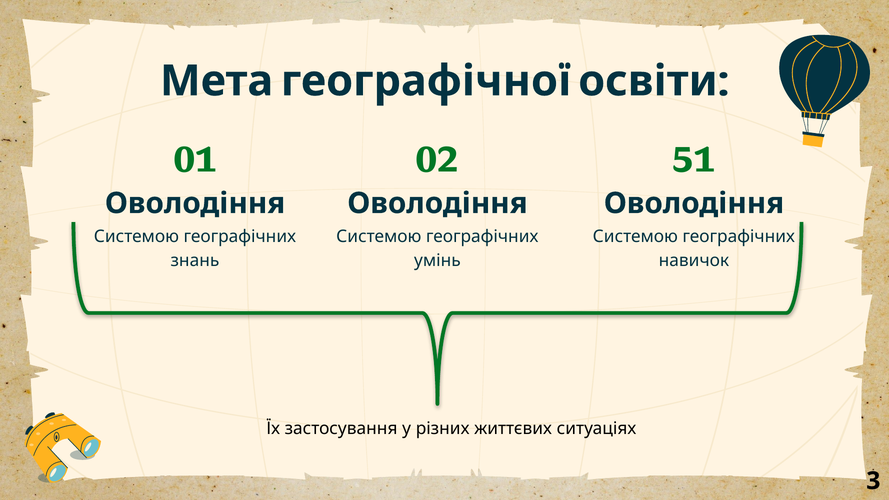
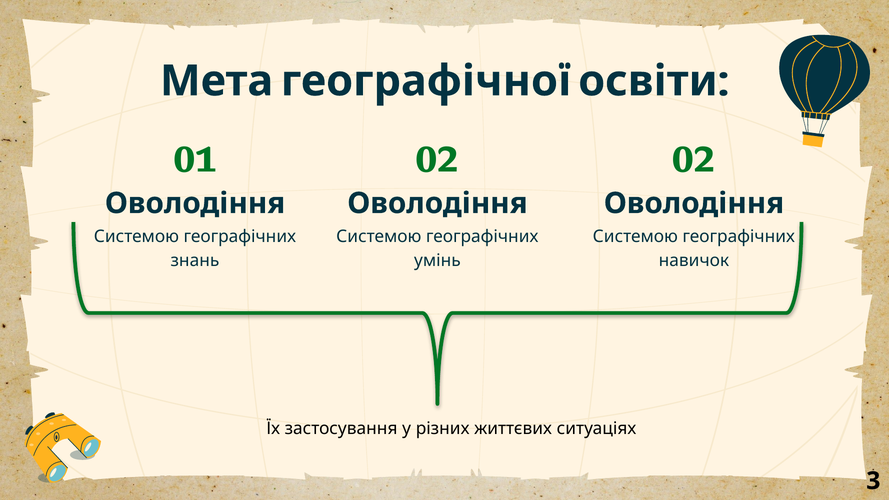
02 51: 51 -> 02
